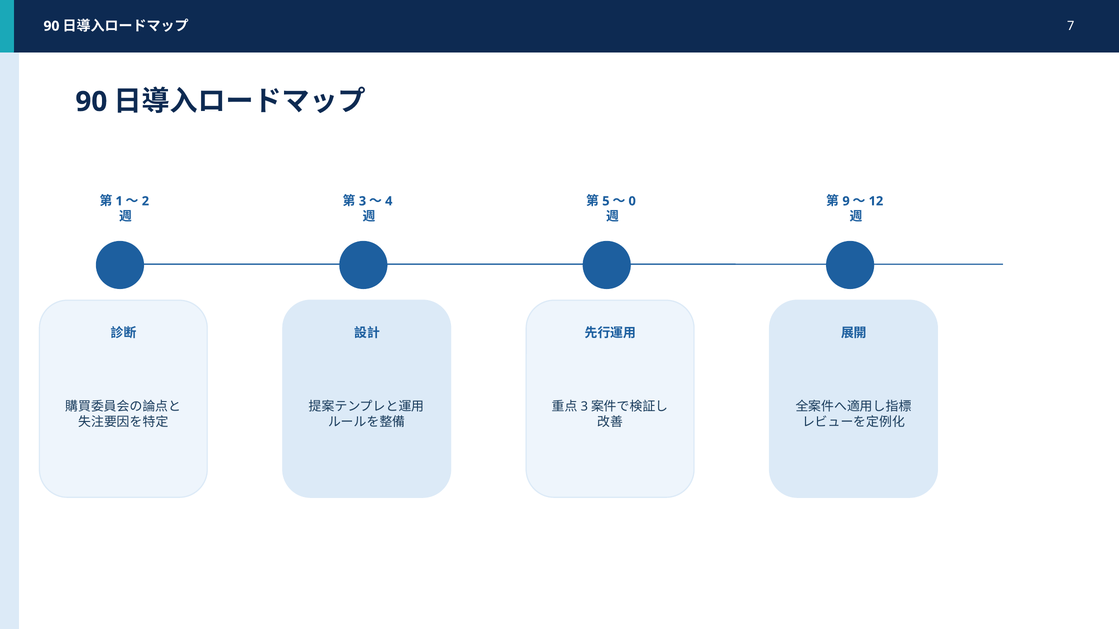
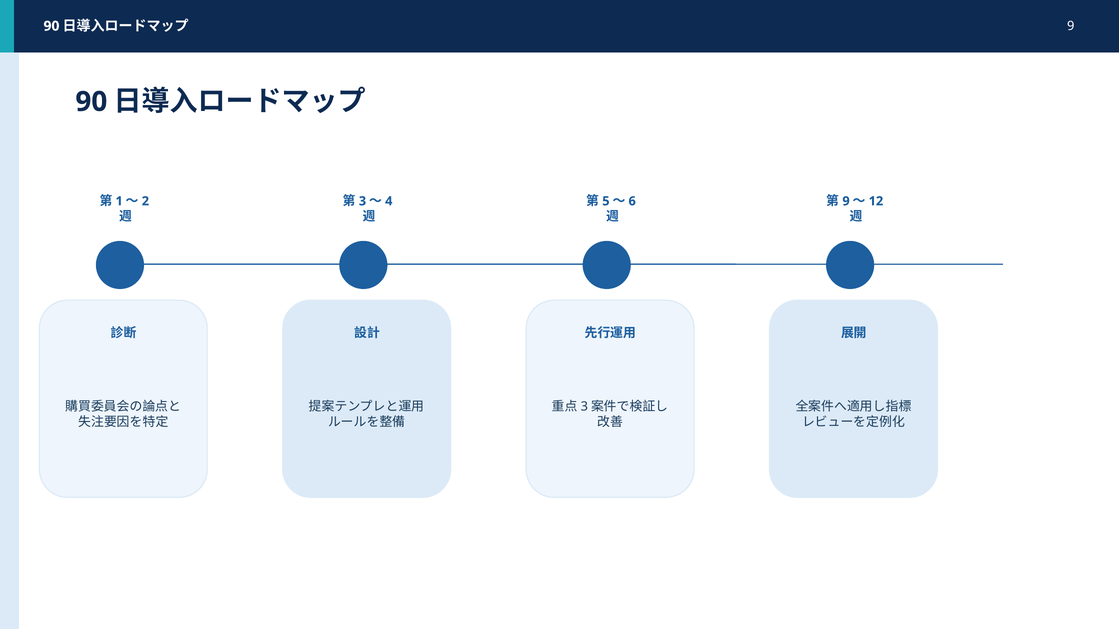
7 at (1071, 26): 7 -> 9
0: 0 -> 6
